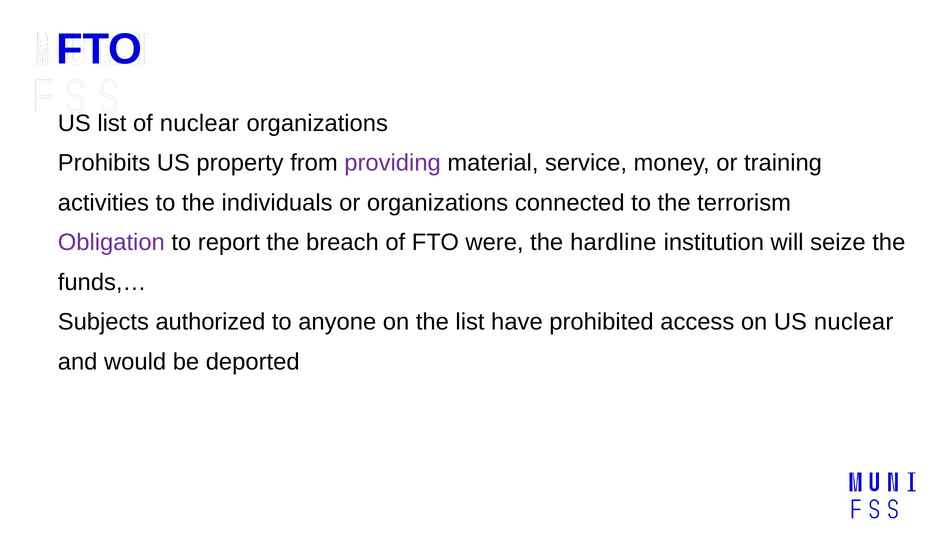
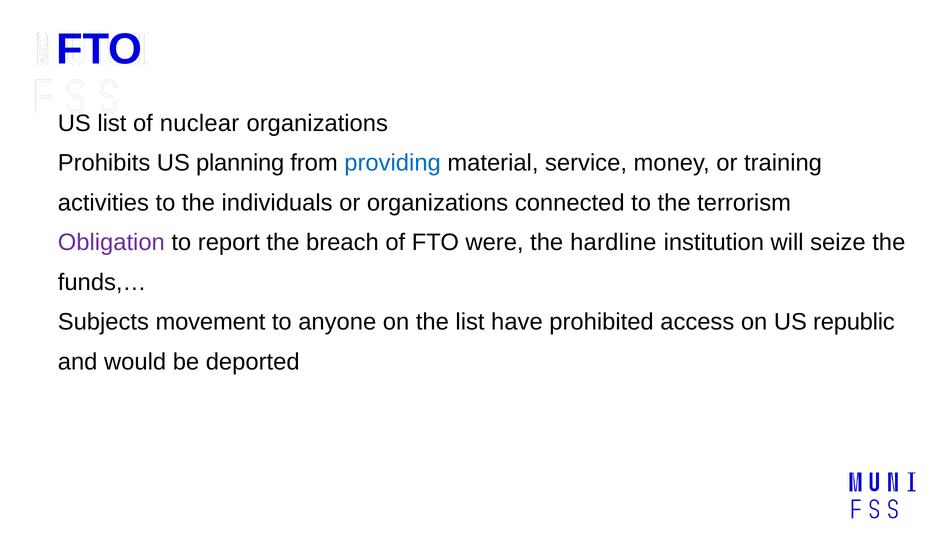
property: property -> planning
providing colour: purple -> blue
authorized: authorized -> movement
US nuclear: nuclear -> republic
